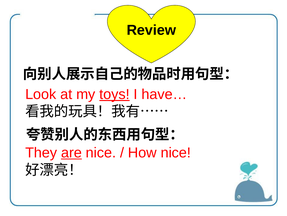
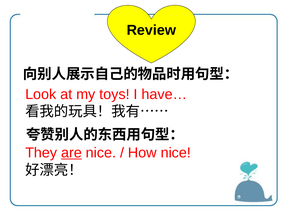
toys underline: present -> none
